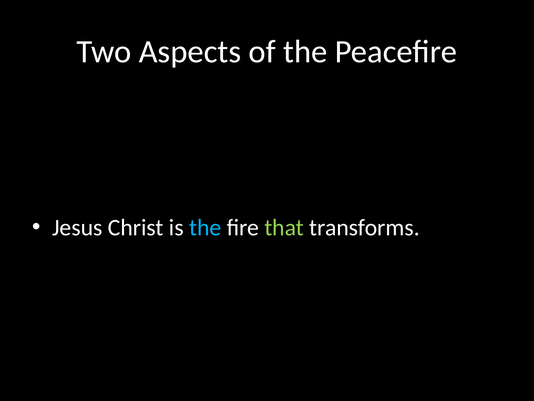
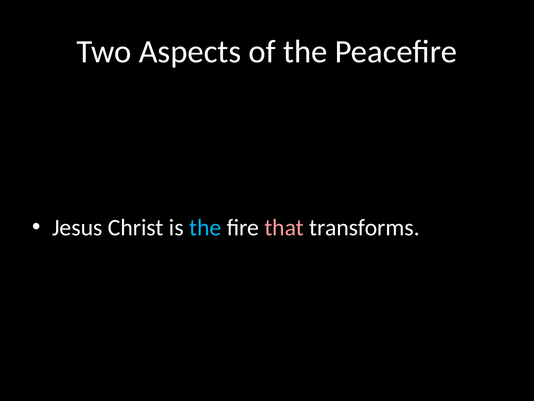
that colour: light green -> pink
